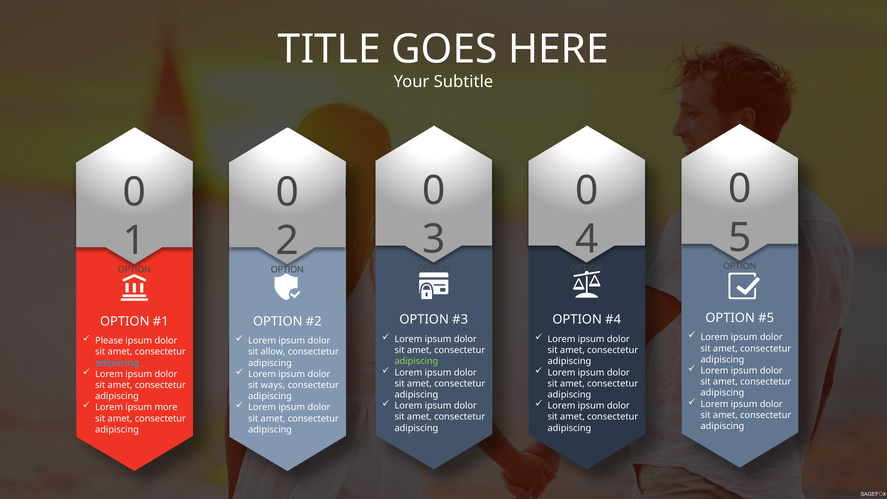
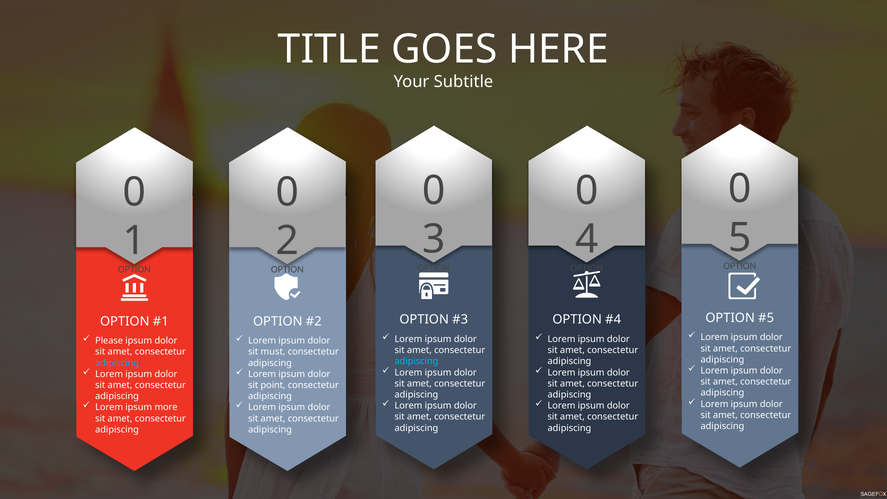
allow: allow -> must
adipiscing at (416, 361) colour: light green -> light blue
ways: ways -> point
